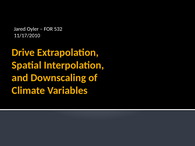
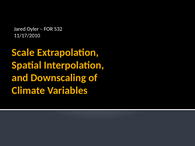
Drive: Drive -> Scale
